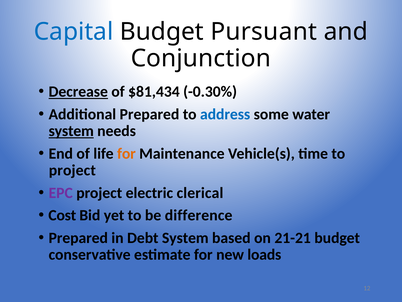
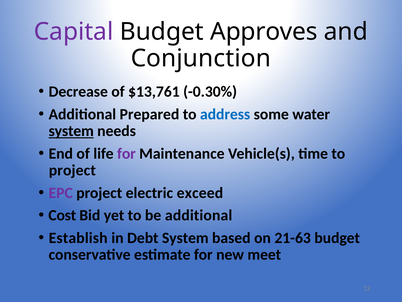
Capital colour: blue -> purple
Pursuant: Pursuant -> Approves
Decrease underline: present -> none
$81,434: $81,434 -> $13,761
for at (126, 153) colour: orange -> purple
clerical: clerical -> exceed
be difference: difference -> additional
Prepared at (78, 237): Prepared -> Establish
21-21: 21-21 -> 21-63
loads: loads -> meet
